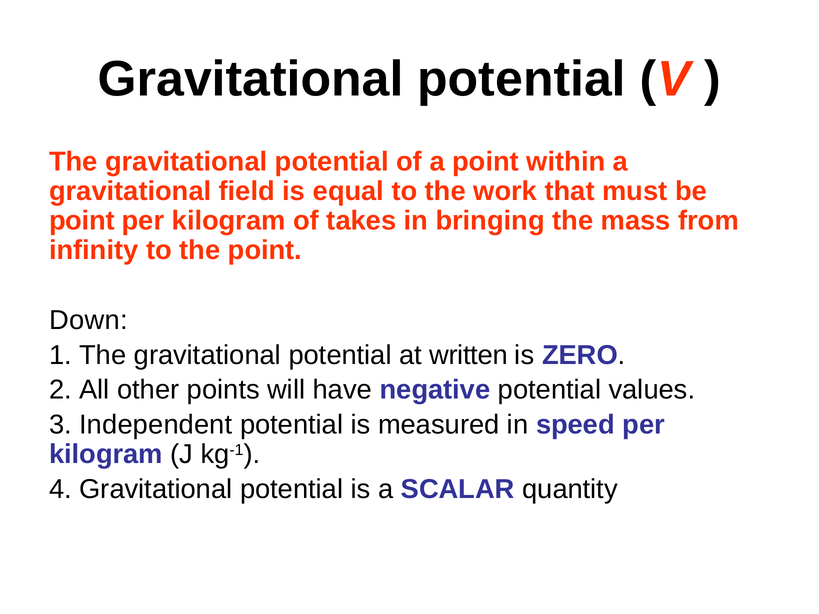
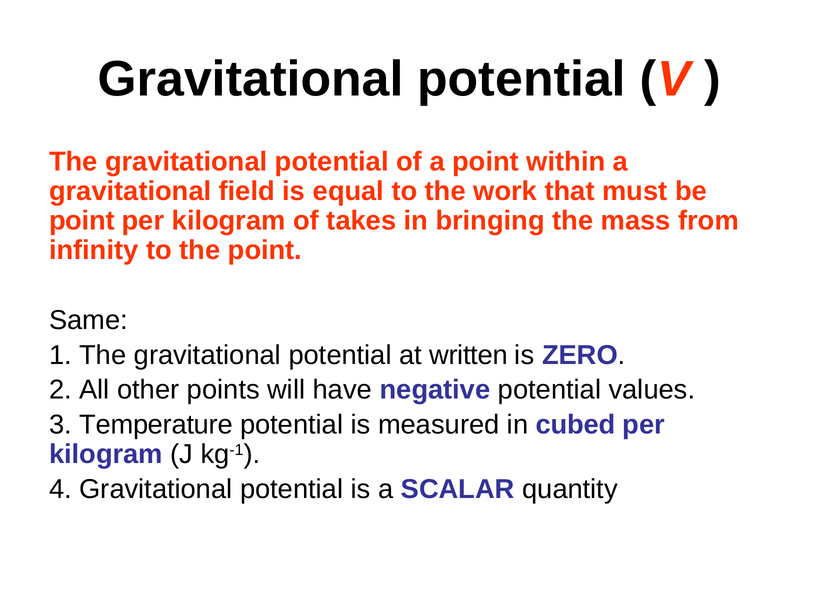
Down: Down -> Same
Independent: Independent -> Temperature
speed: speed -> cubed
